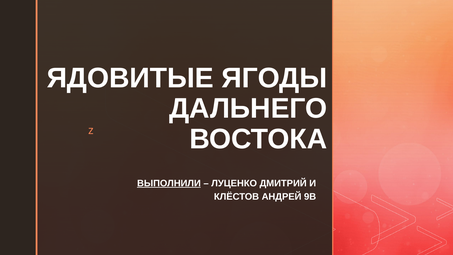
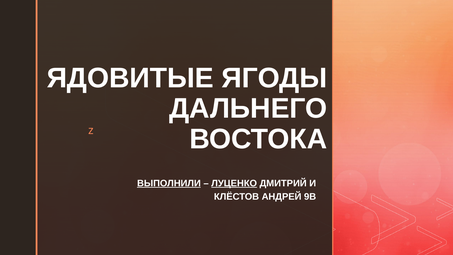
ЛУЦЕНКО underline: none -> present
